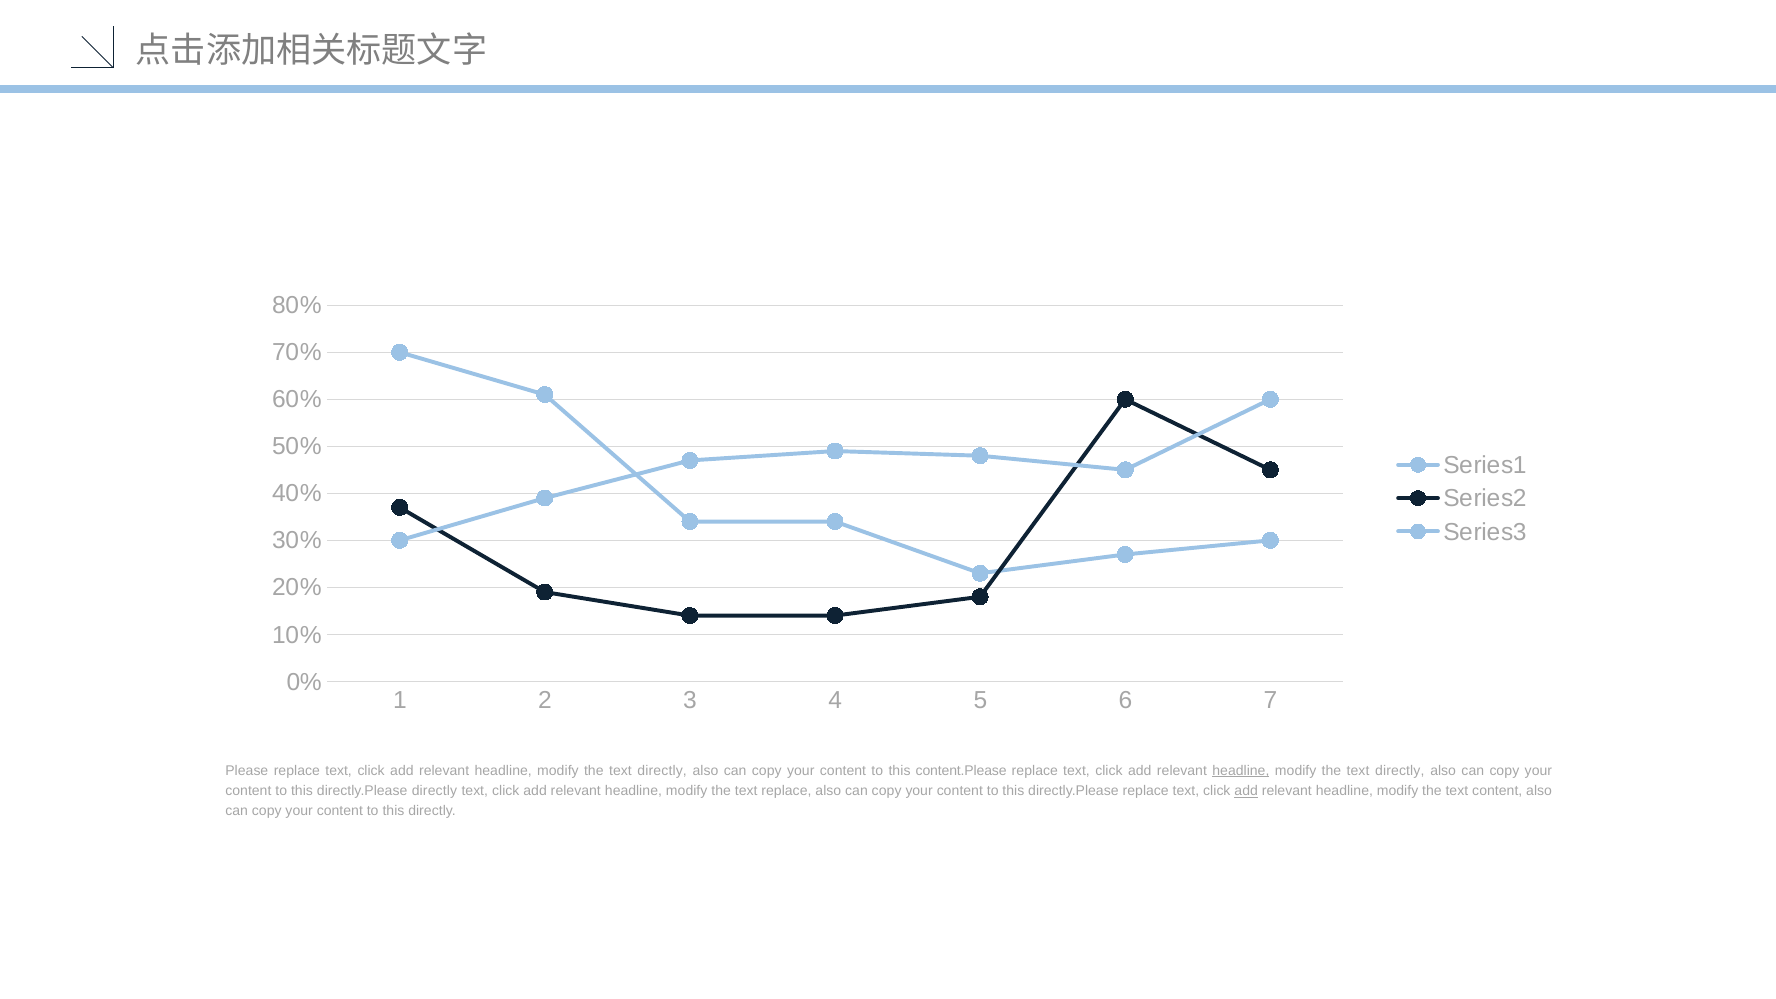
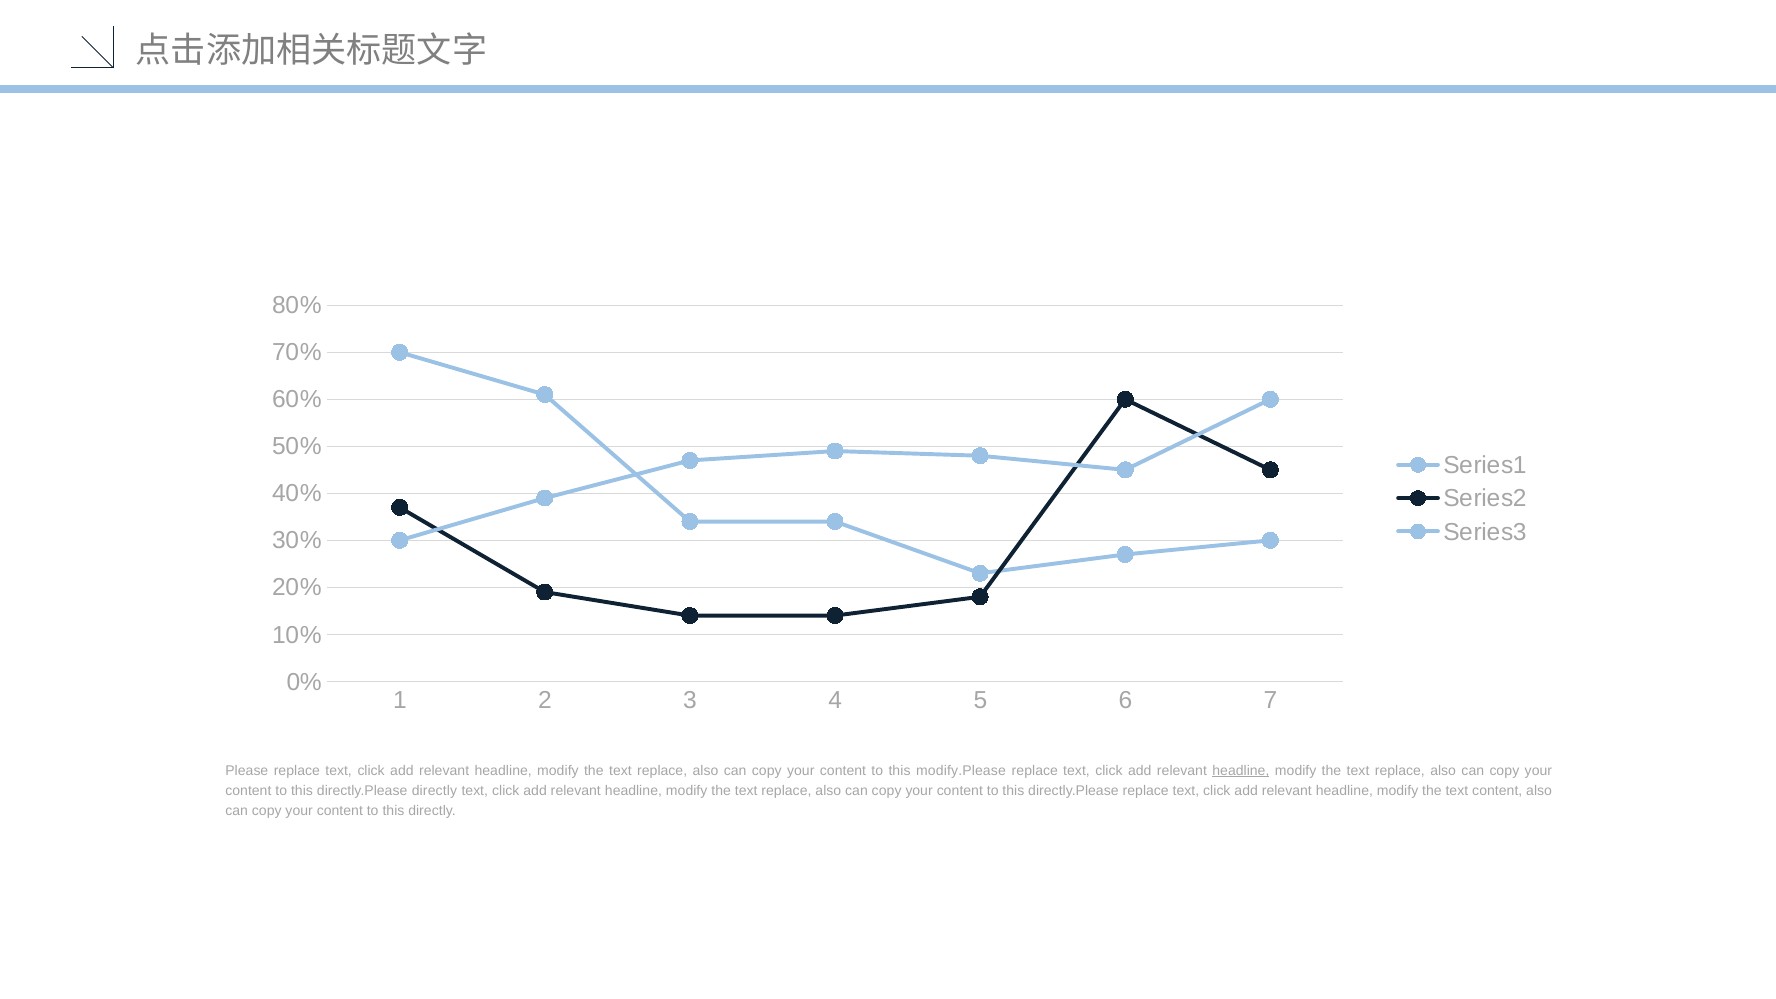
directly at (662, 771): directly -> replace
content.Please: content.Please -> modify.Please
directly at (1400, 771): directly -> replace
add at (1246, 791) underline: present -> none
